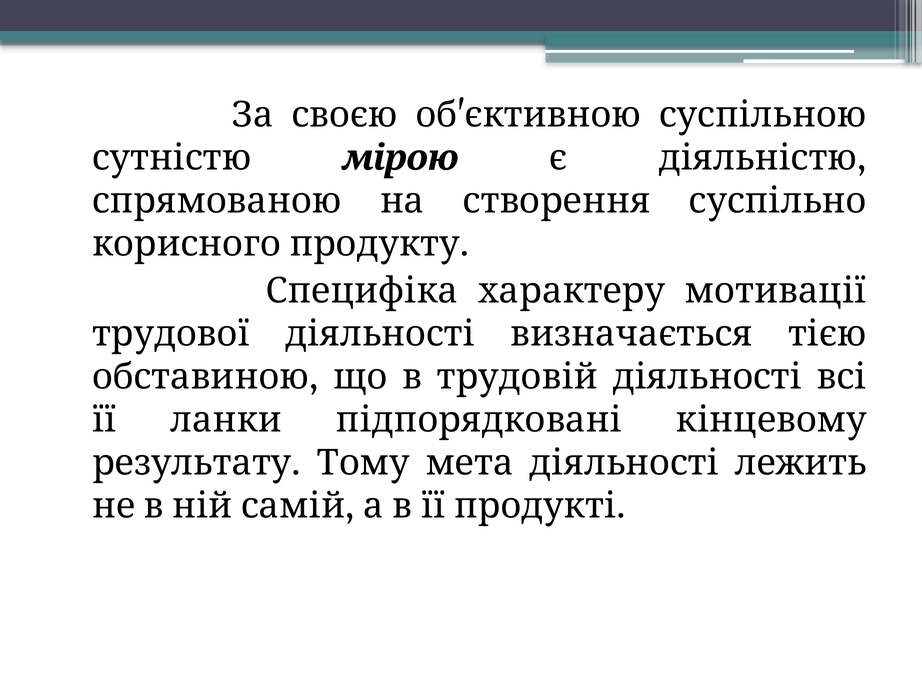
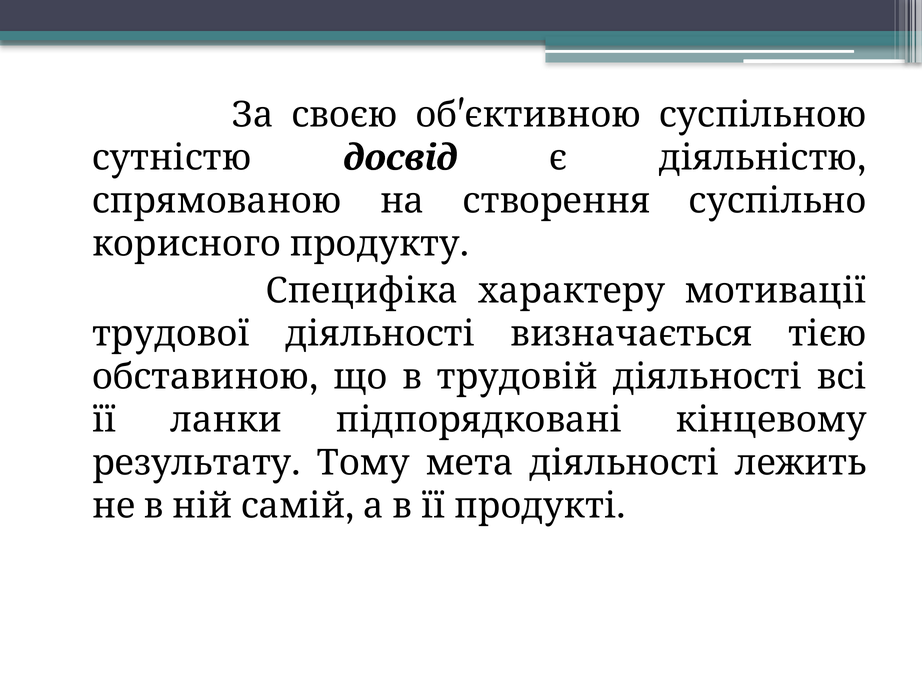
мірою: мірою -> досвід
